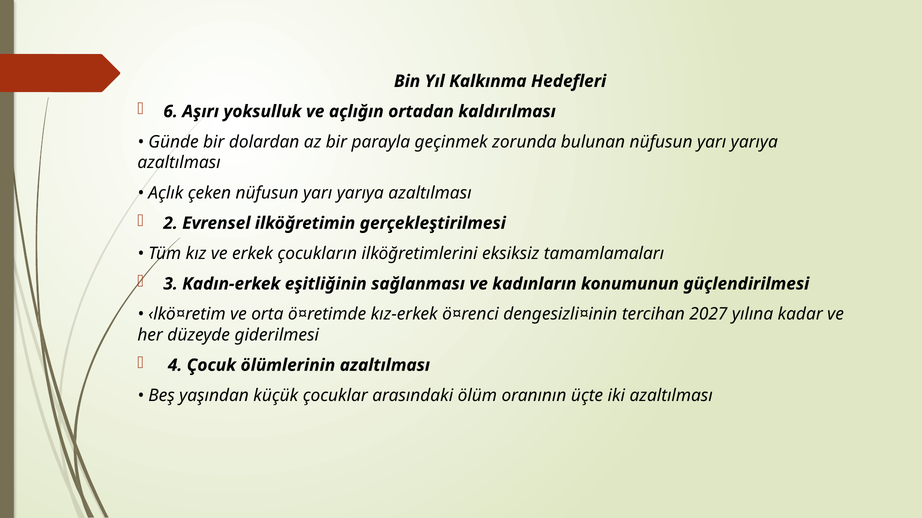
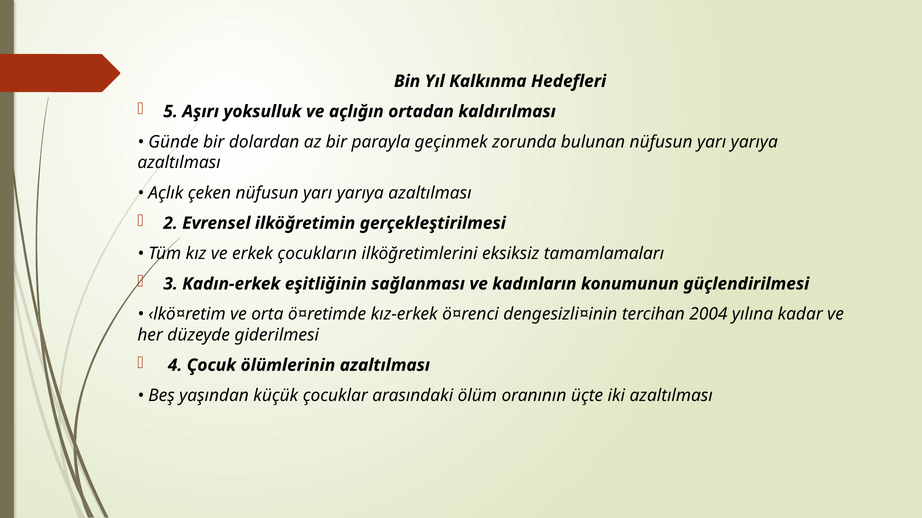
6: 6 -> 5
2027: 2027 -> 2004
